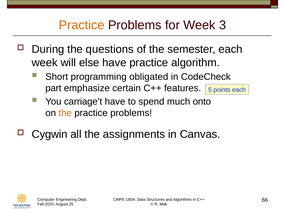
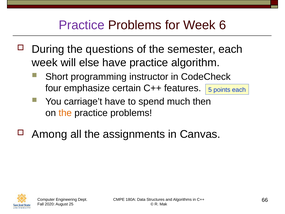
Practice at (82, 25) colour: orange -> purple
3: 3 -> 6
obligated: obligated -> instructor
part: part -> four
onto: onto -> then
Cygwin: Cygwin -> Among
